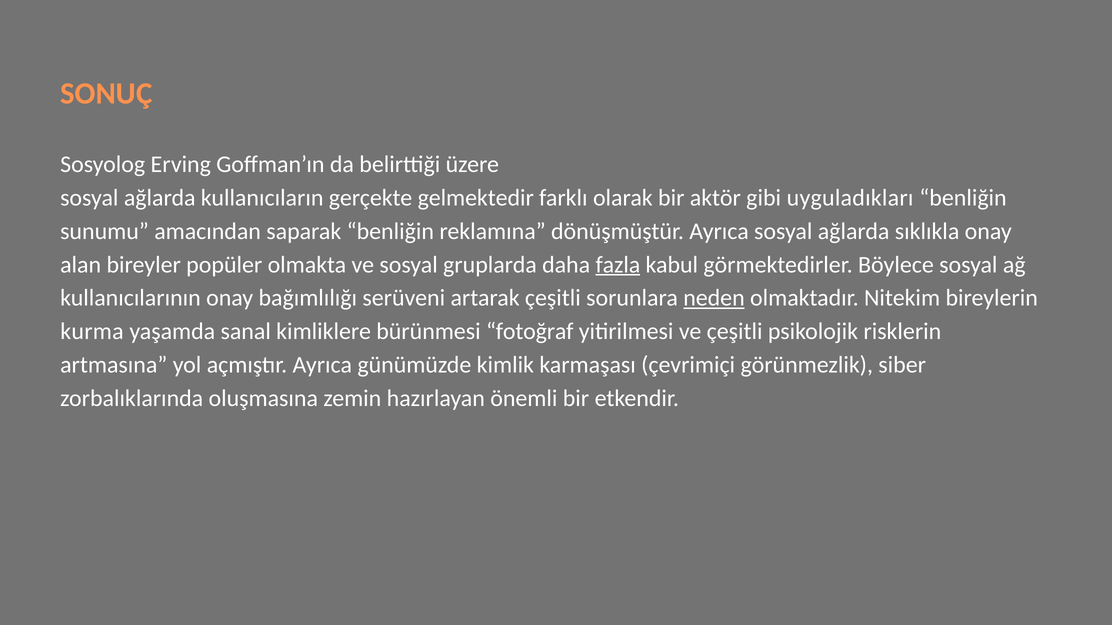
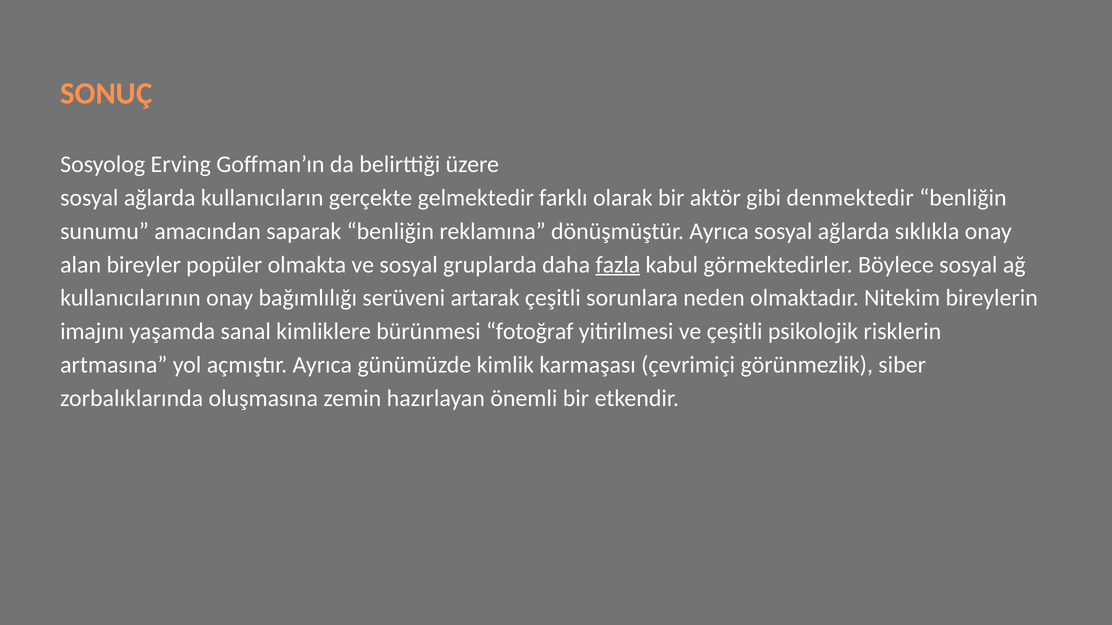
uyguladıkları: uyguladıkları -> denmektedir
neden underline: present -> none
kurma: kurma -> imajını
